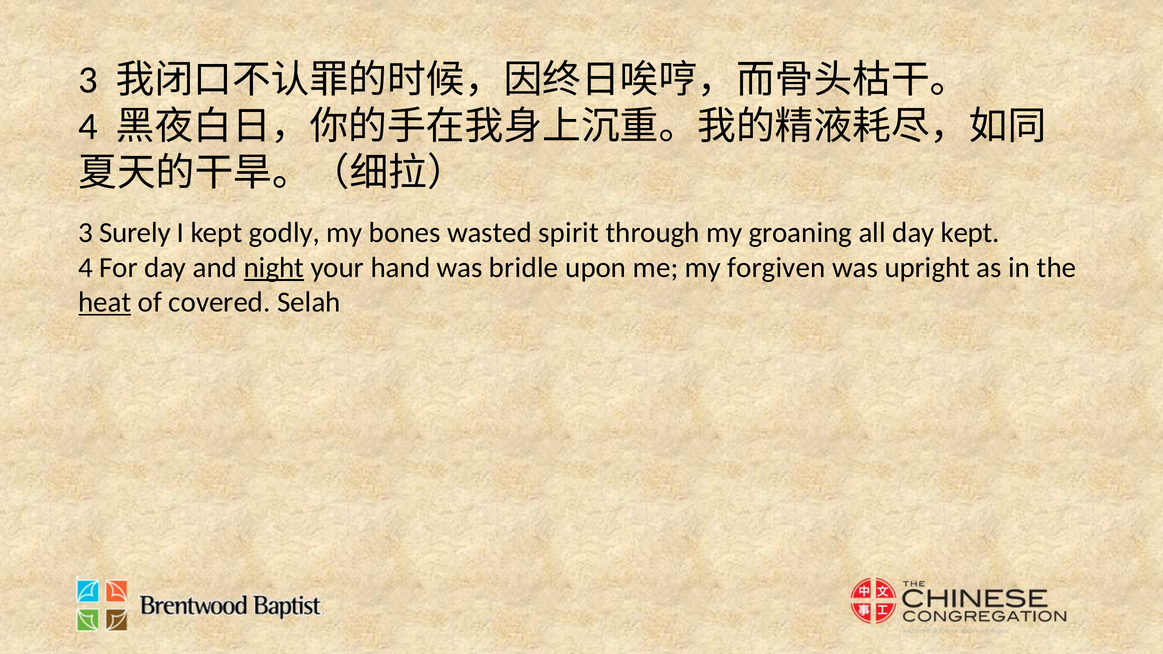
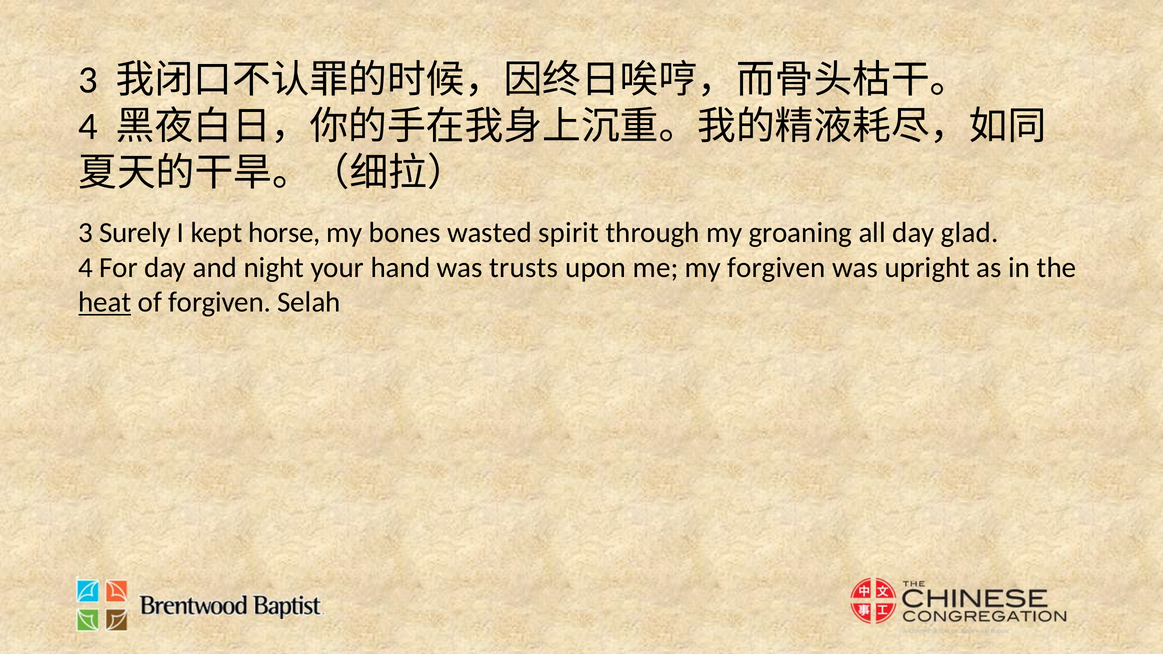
godly: godly -> horse
day kept: kept -> glad
night underline: present -> none
bridle: bridle -> trusts
of covered: covered -> forgiven
